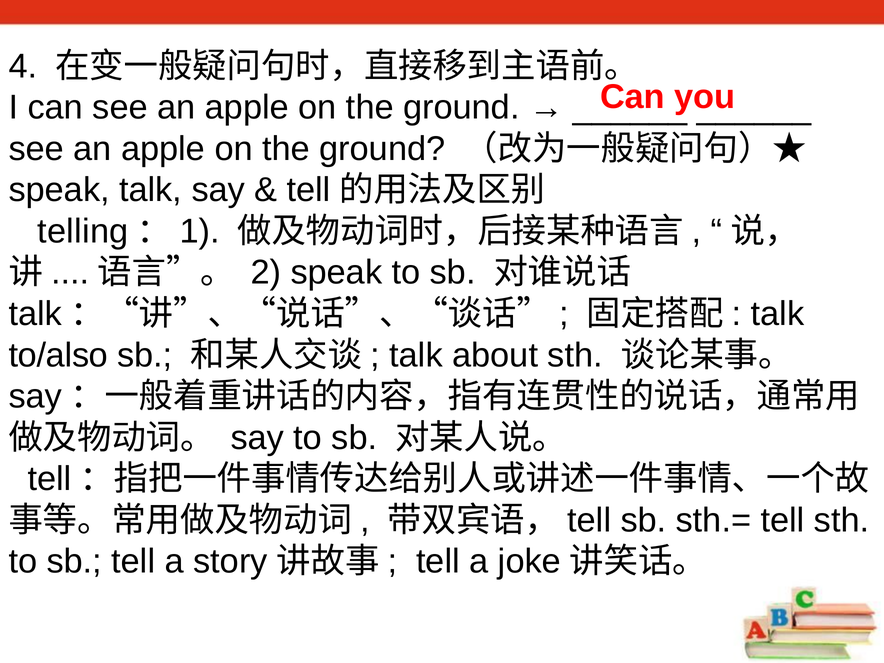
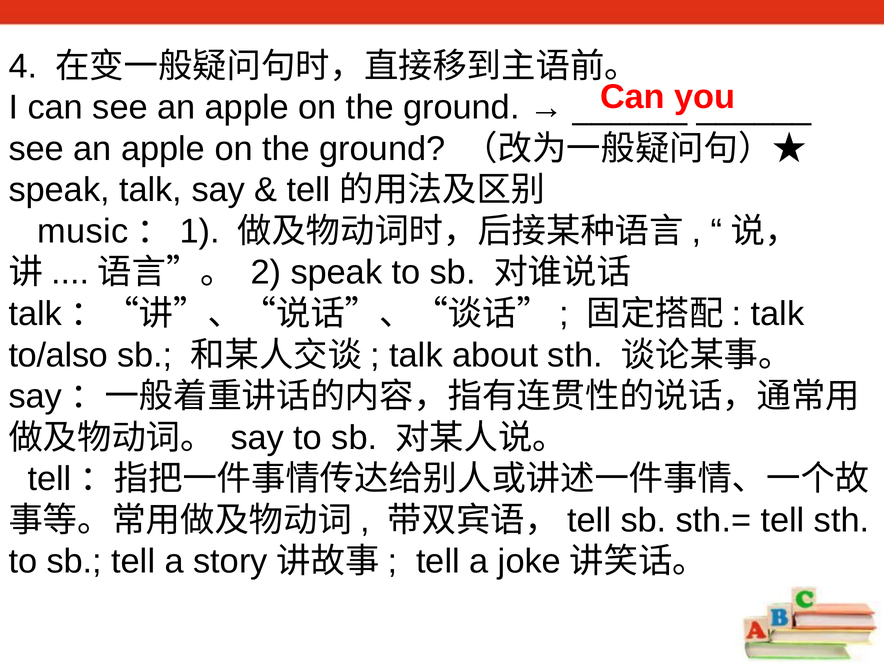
telling: telling -> music
